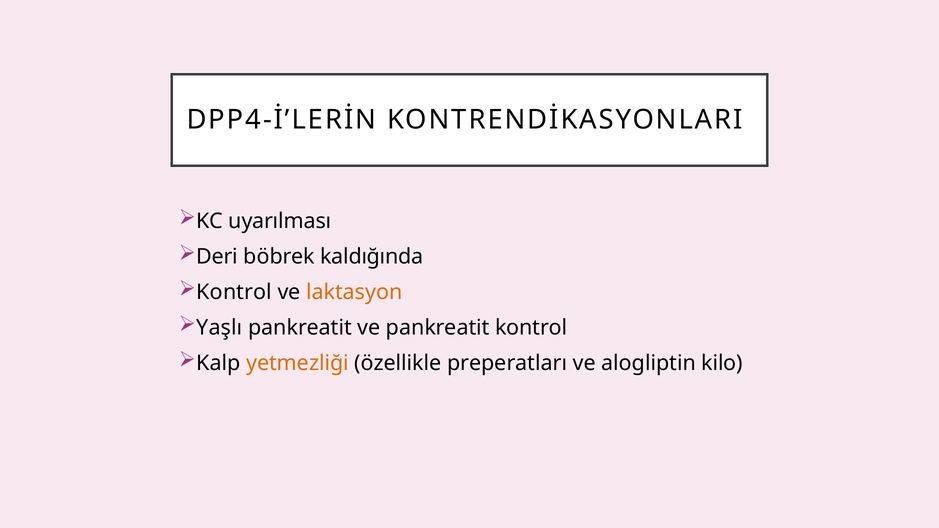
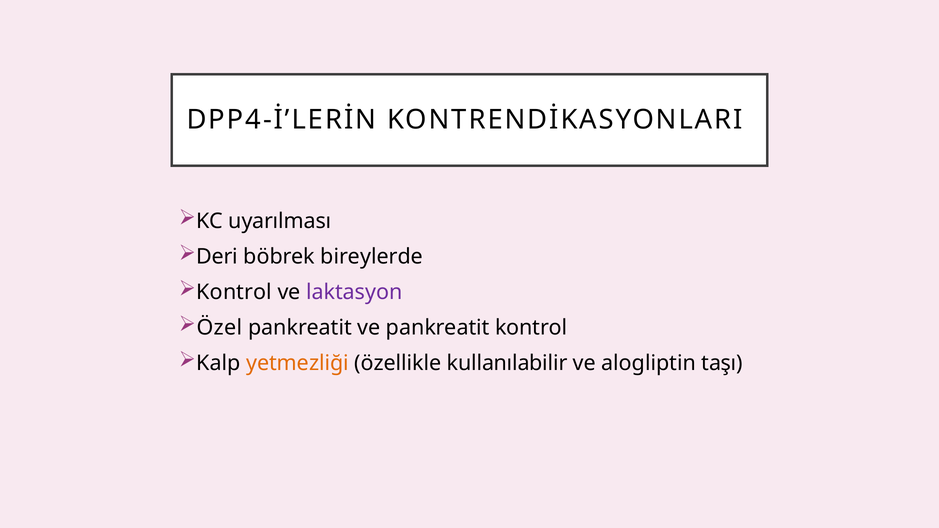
kaldığında: kaldığında -> bireylerde
laktasyon colour: orange -> purple
Yaşlı: Yaşlı -> Özel
preperatları: preperatları -> kullanılabilir
kilo: kilo -> taşı
